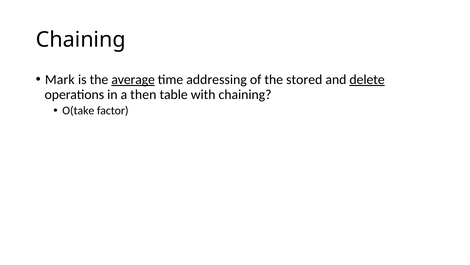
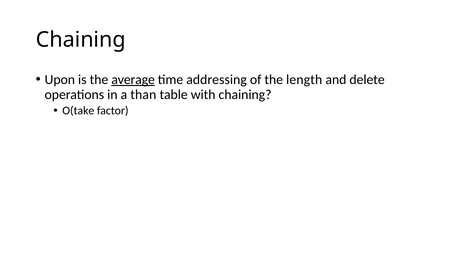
Mark: Mark -> Upon
stored: stored -> length
delete underline: present -> none
then: then -> than
